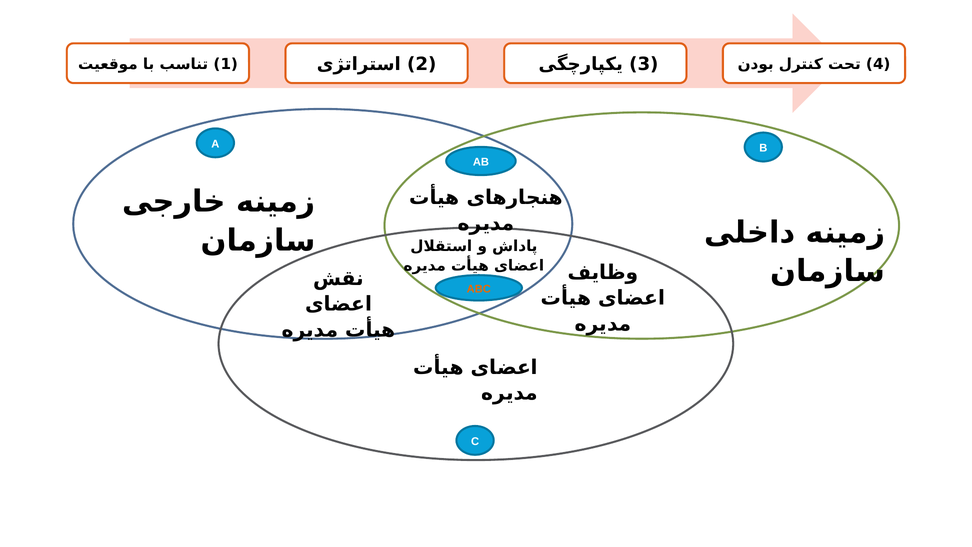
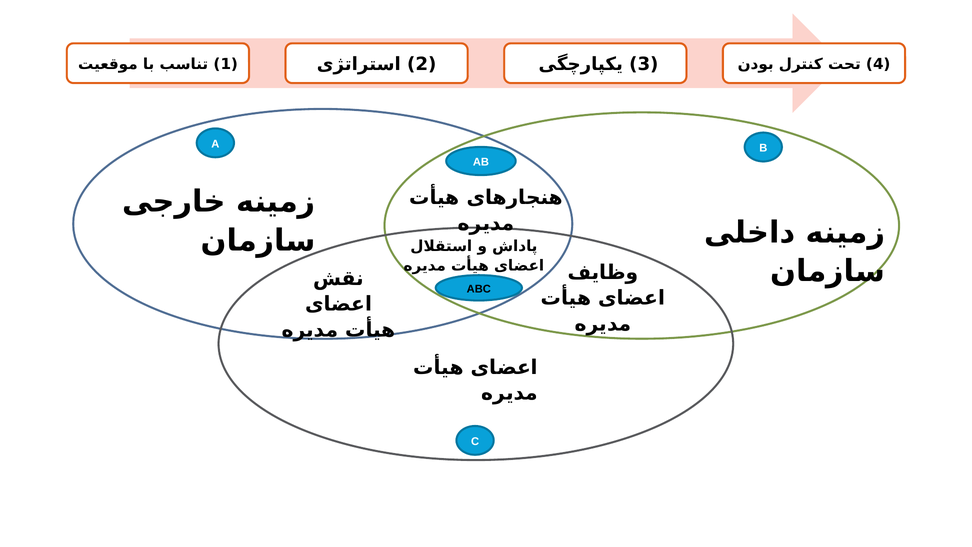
ABC colour: orange -> black
